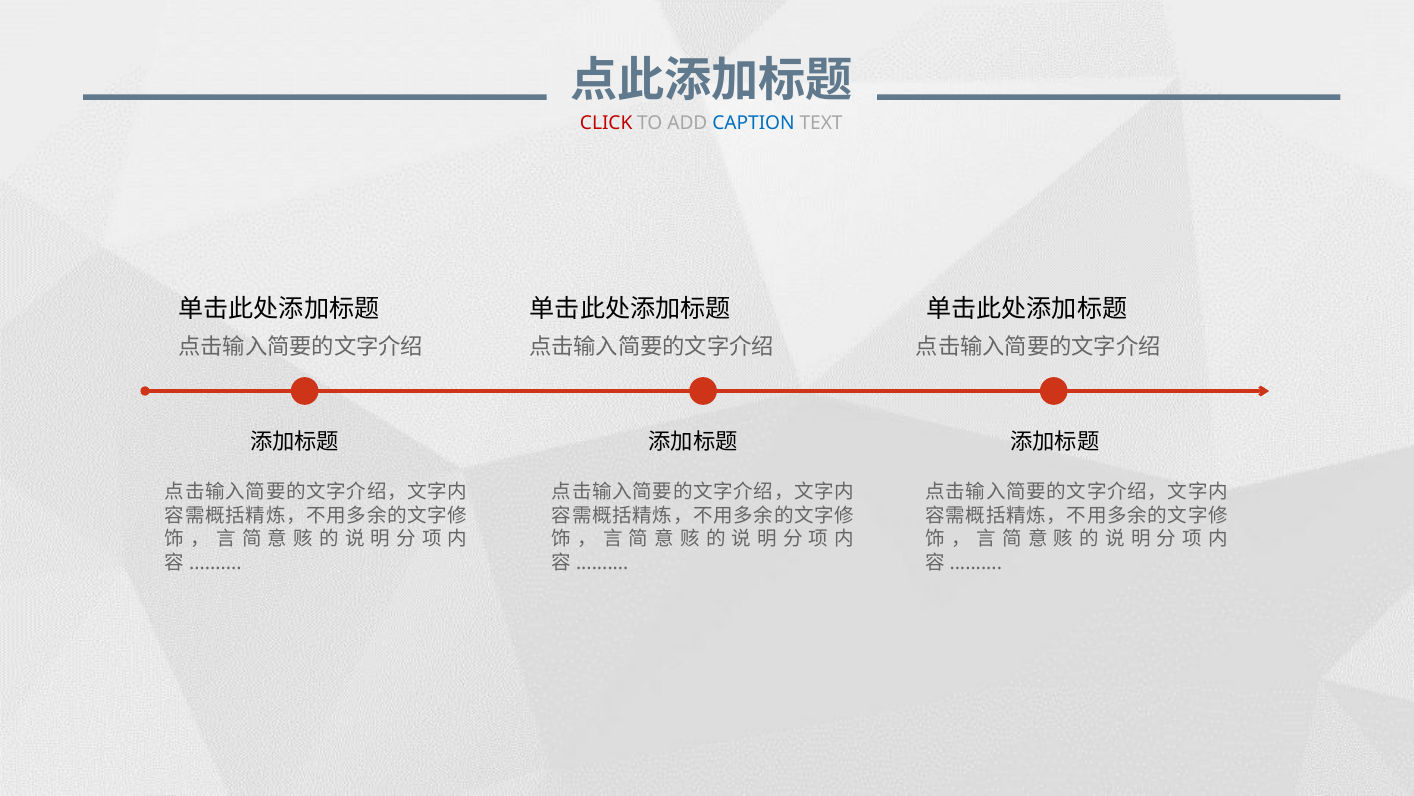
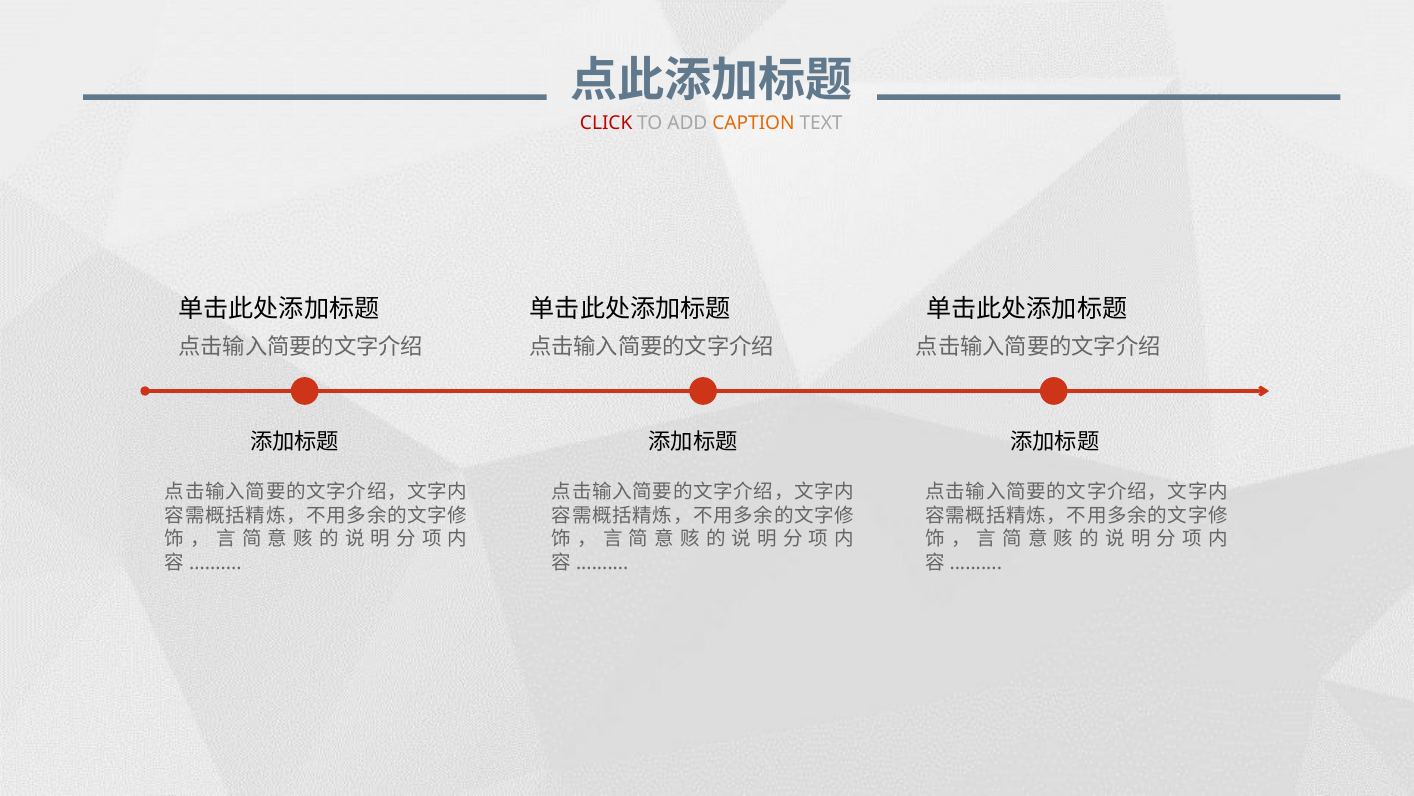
CAPTION colour: blue -> orange
